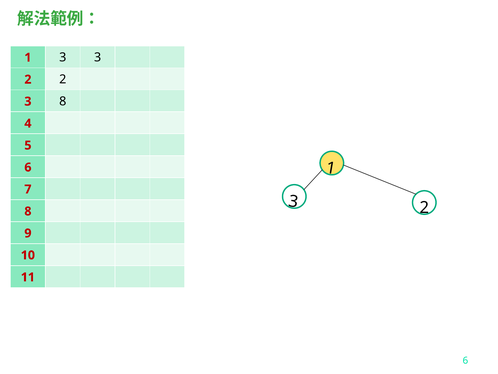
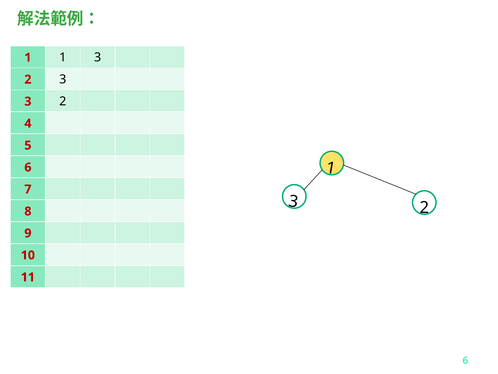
3 at (63, 57): 3 -> 1
2 2: 2 -> 3
8 at (63, 101): 8 -> 2
